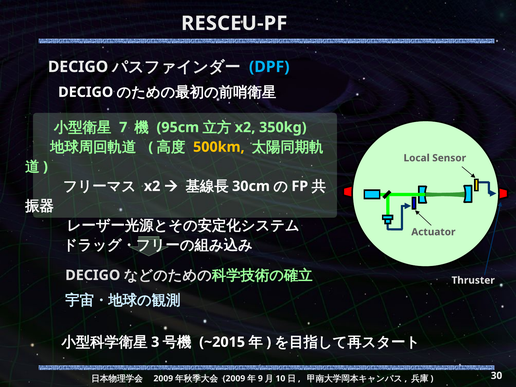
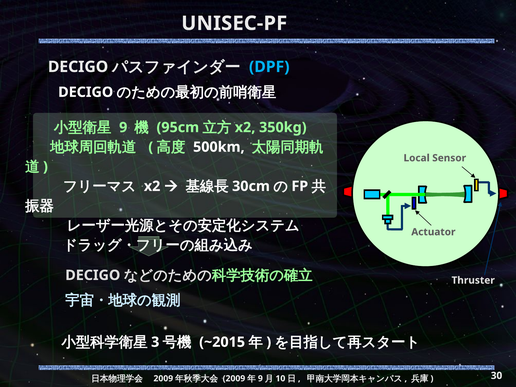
RESCEU-PF: RESCEU-PF -> UNISEC-PF
7 at (123, 127): 7 -> 9
500km colour: yellow -> white
